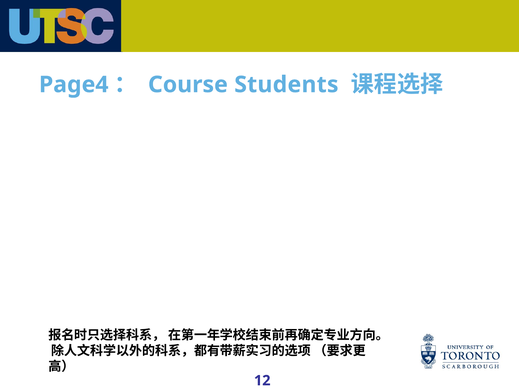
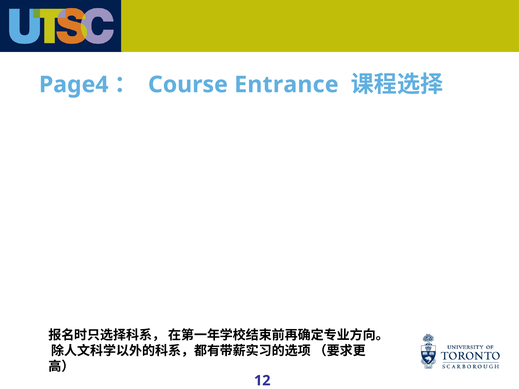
Students: Students -> Entrance
